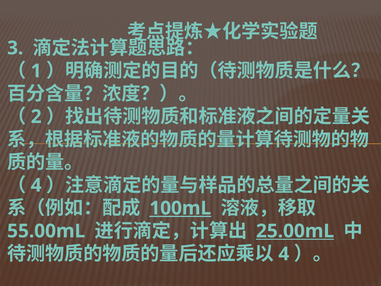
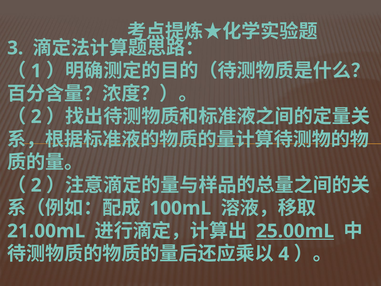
4 at (36, 185): 4 -> 2
100mL underline: present -> none
55.00mL: 55.00mL -> 21.00mL
